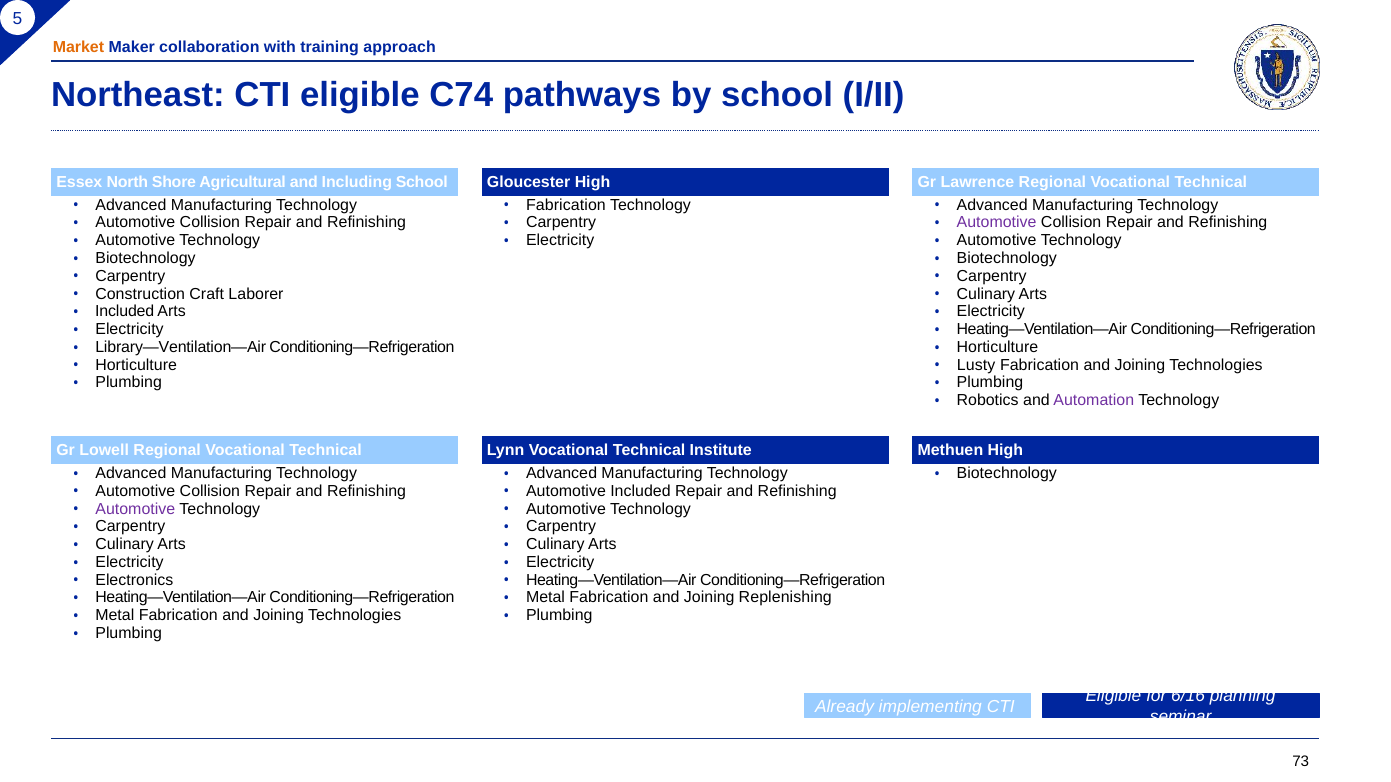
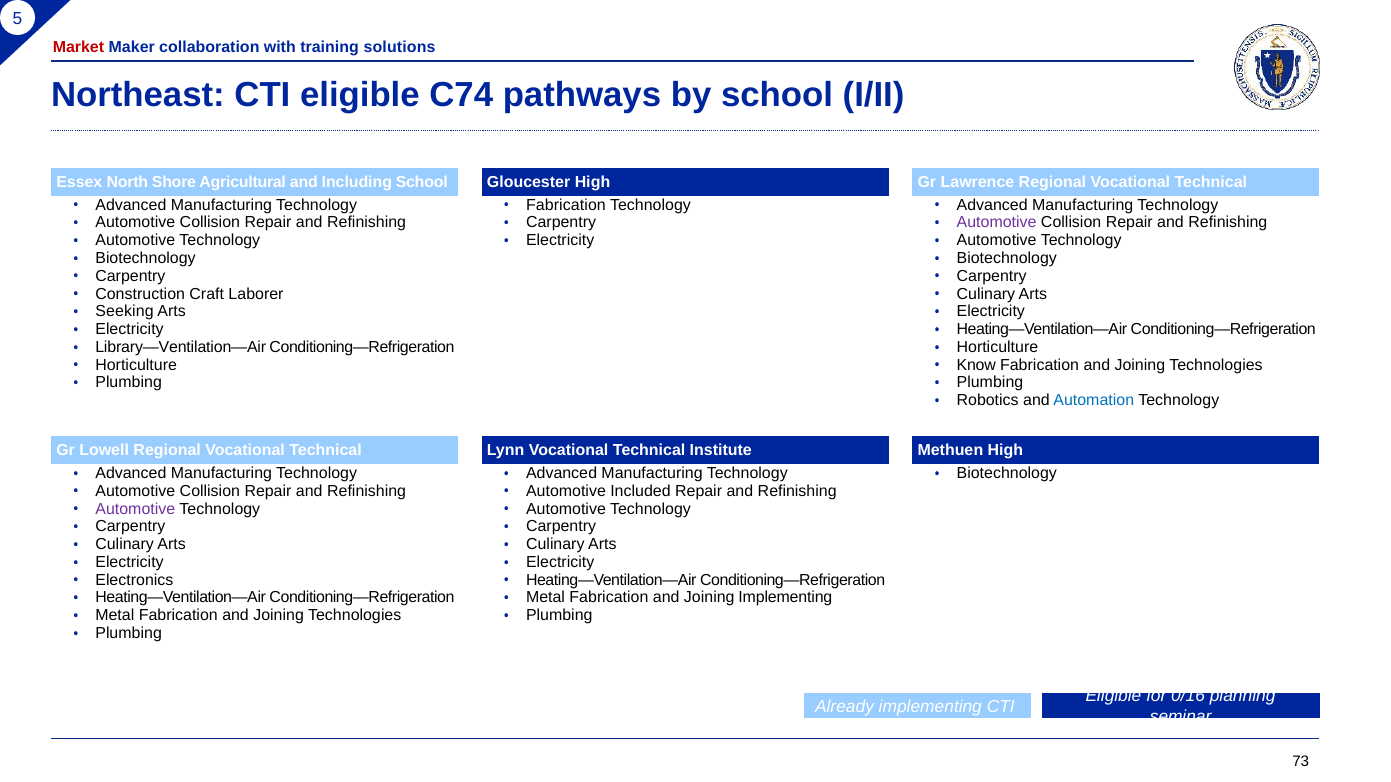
Market colour: orange -> red
approach: approach -> solutions
Included at (125, 312): Included -> Seeking
Lusty: Lusty -> Know
Automation colour: purple -> blue
Joining Replenishing: Replenishing -> Implementing
6/16: 6/16 -> 0/16
